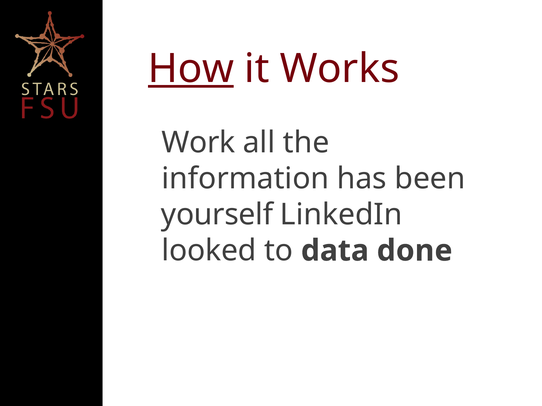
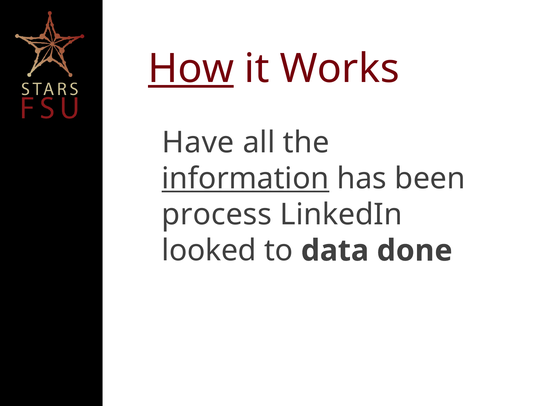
Work: Work -> Have
information underline: none -> present
yourself: yourself -> process
